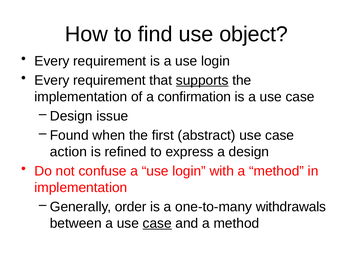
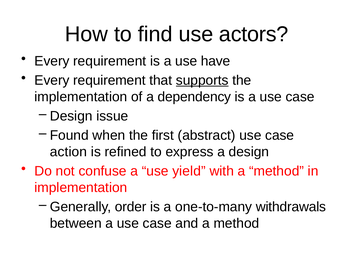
object: object -> actors
is a use login: login -> have
confirmation: confirmation -> dependency
confuse a use login: login -> yield
case at (157, 223) underline: present -> none
